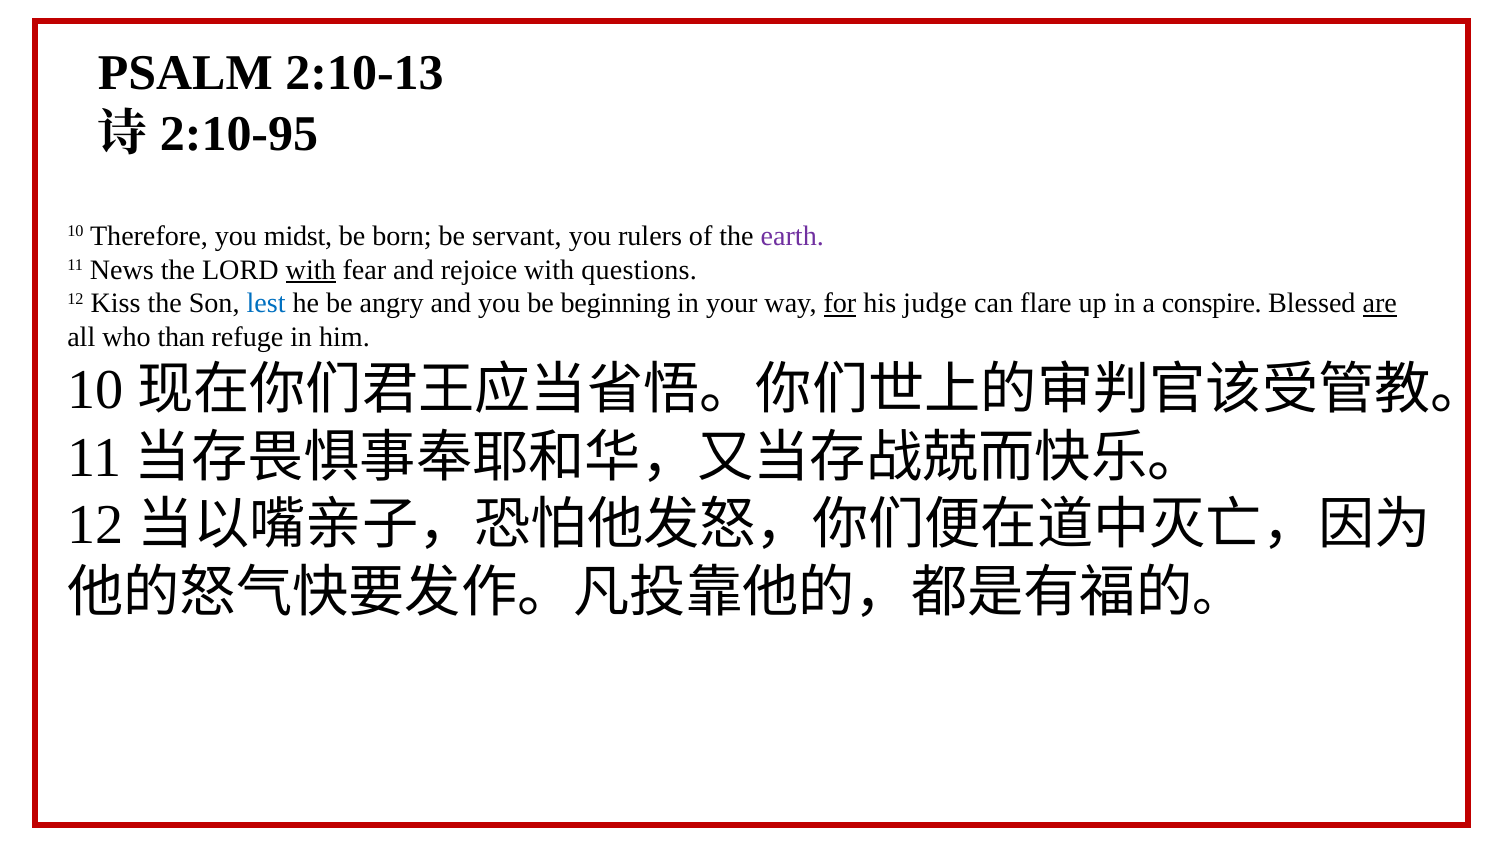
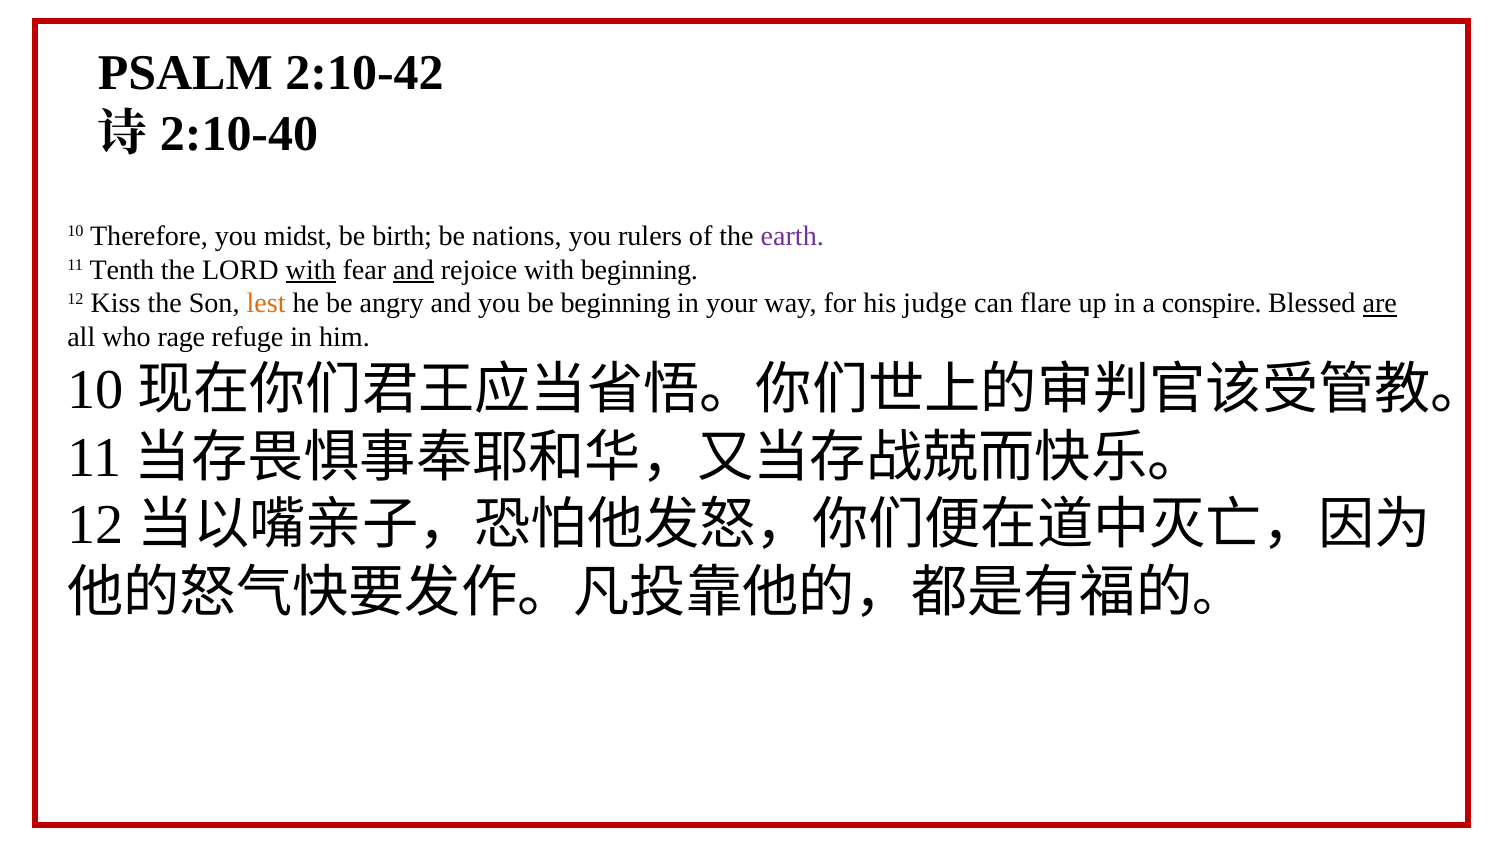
2:10-13: 2:10-13 -> 2:10-42
2:10-95: 2:10-95 -> 2:10-40
born: born -> birth
servant: servant -> nations
News: News -> Tenth
and at (414, 270) underline: none -> present
with questions: questions -> beginning
lest colour: blue -> orange
for underline: present -> none
than: than -> rage
